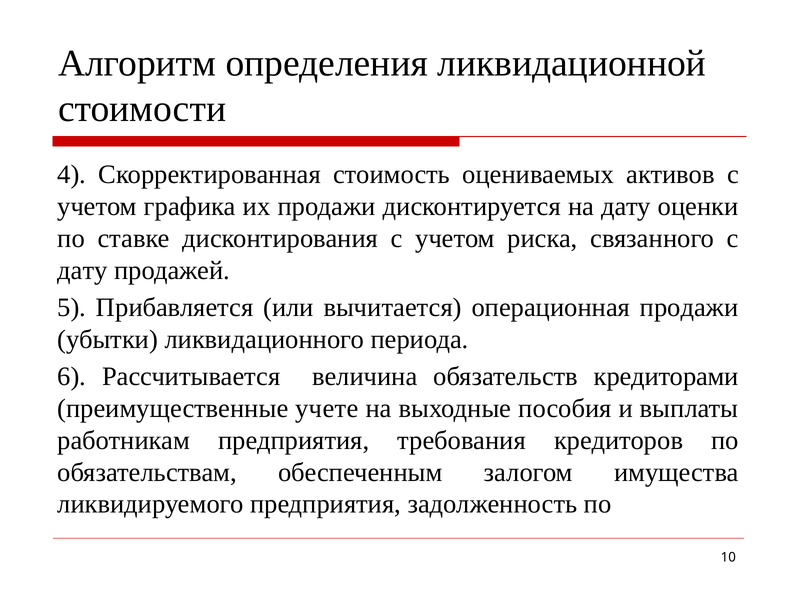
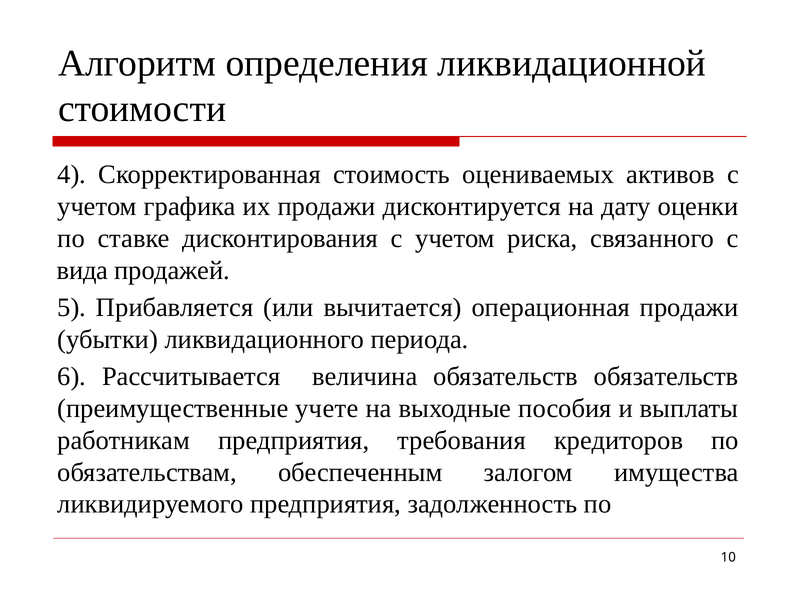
дату at (82, 270): дату -> вида
обязательств кредиторами: кредиторами -> обязательств
